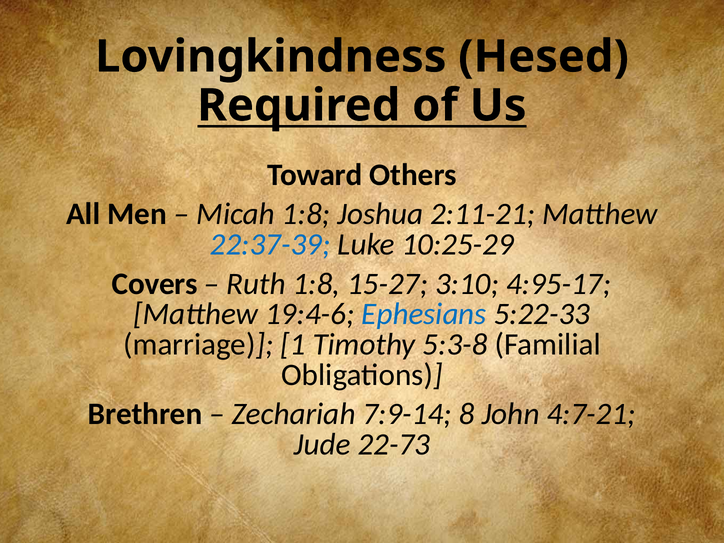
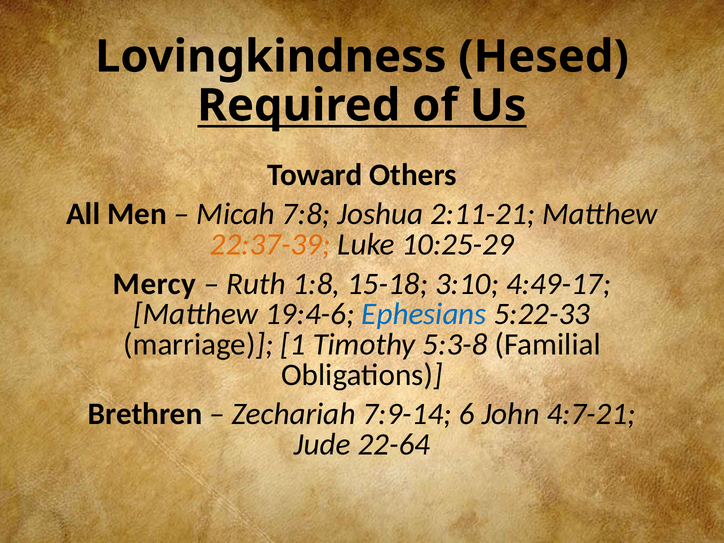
Micah 1:8: 1:8 -> 7:8
22:37-39 colour: blue -> orange
Covers: Covers -> Mercy
15-27: 15-27 -> 15-18
4:95-17: 4:95-17 -> 4:49-17
8: 8 -> 6
22-73: 22-73 -> 22-64
